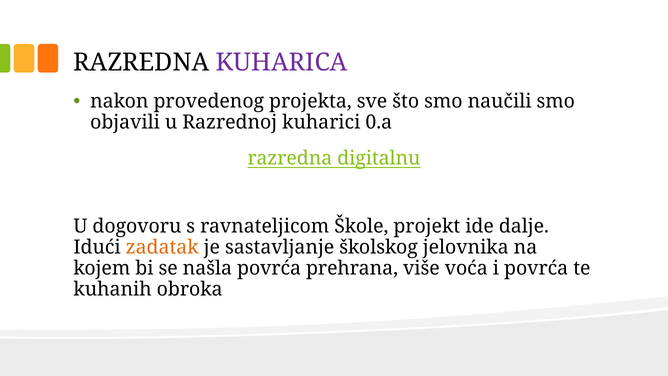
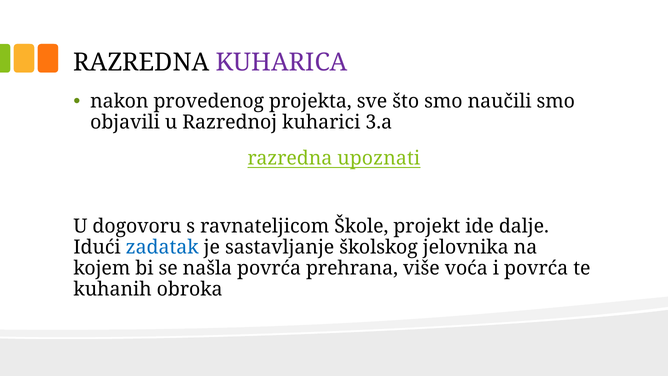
0.a: 0.a -> 3.a
digitalnu: digitalnu -> upoznati
zadatak colour: orange -> blue
